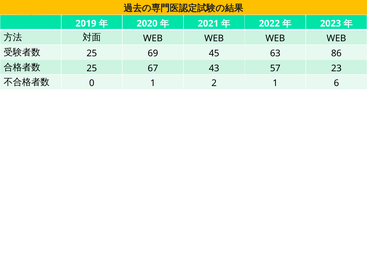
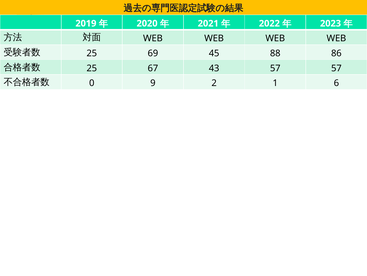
63: 63 -> 88
57 23: 23 -> 57
0 1: 1 -> 9
